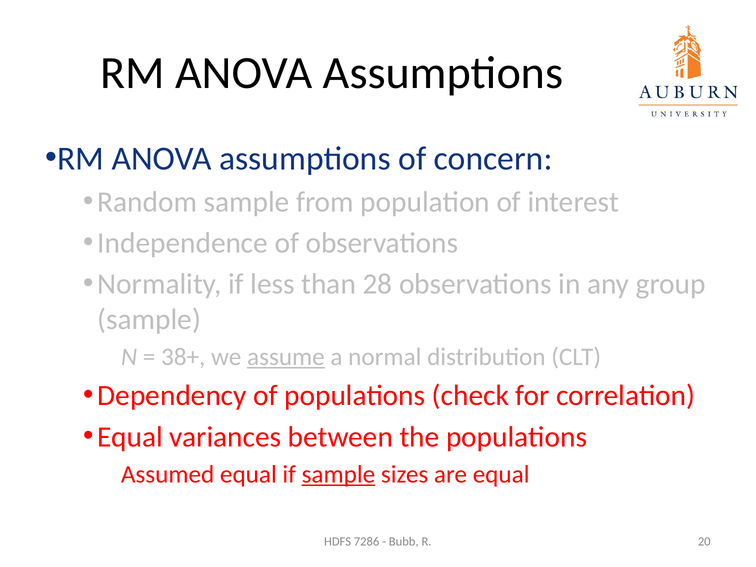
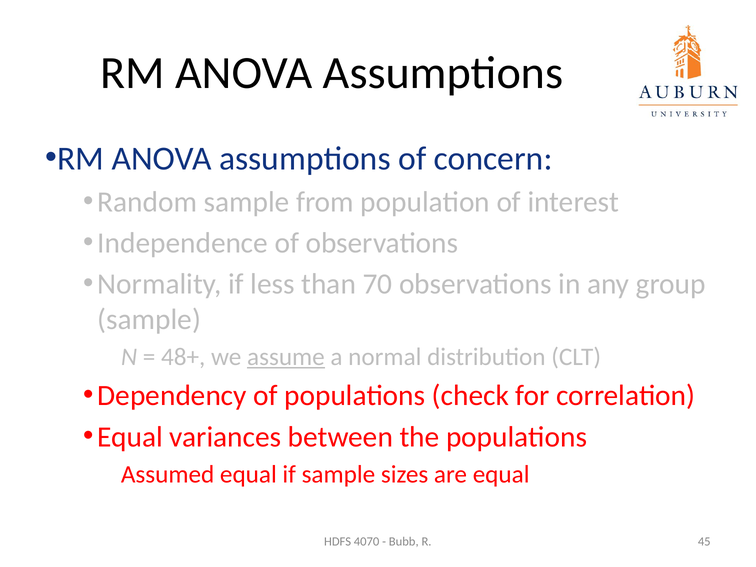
28: 28 -> 70
38+: 38+ -> 48+
sample at (338, 474) underline: present -> none
7286: 7286 -> 4070
20: 20 -> 45
